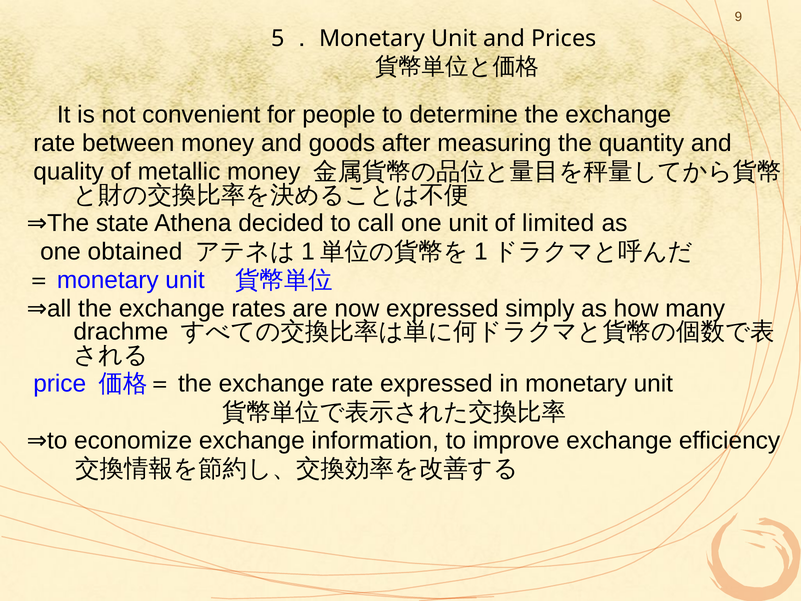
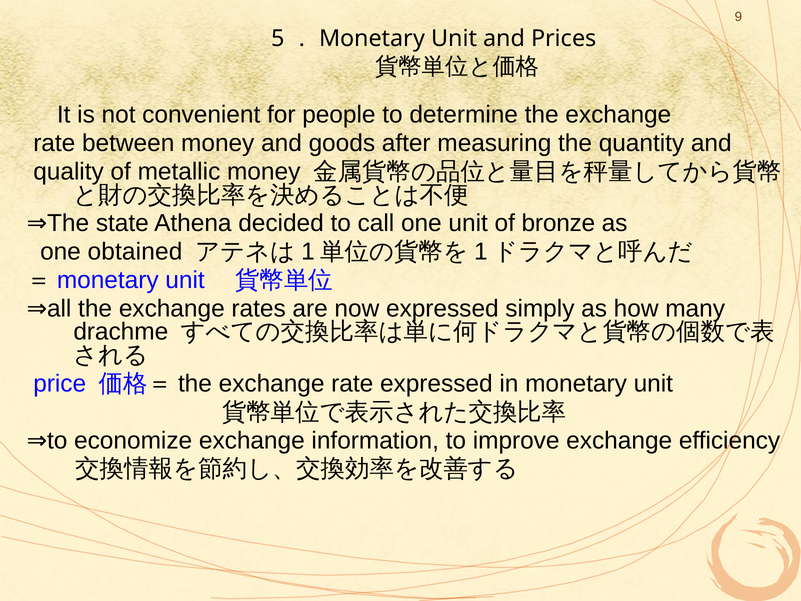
limited: limited -> bronze
